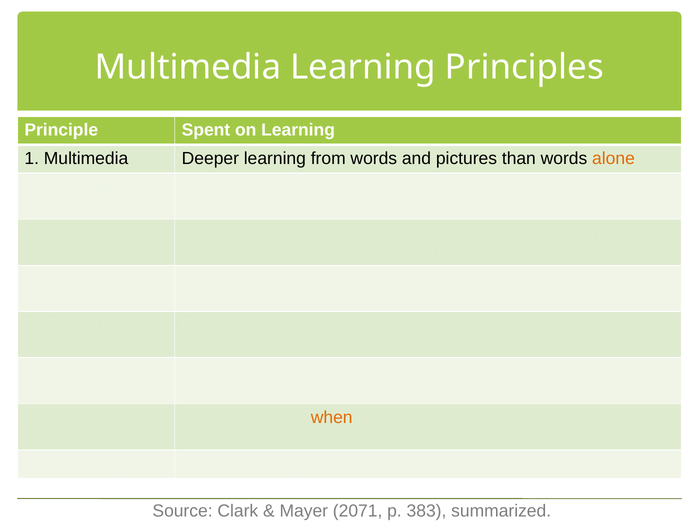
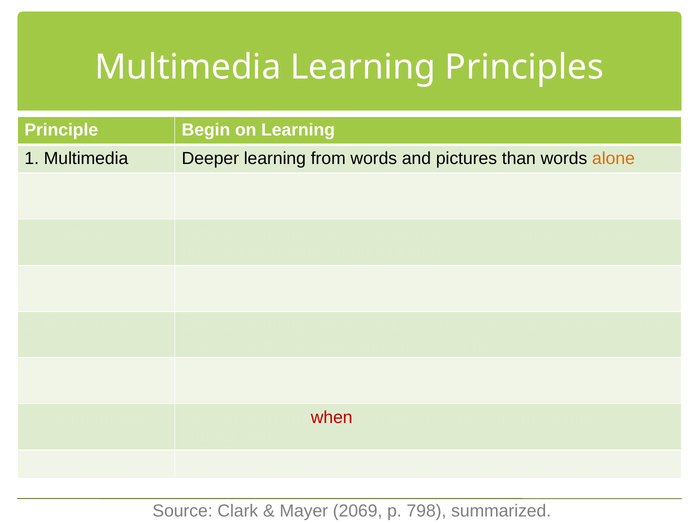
Spent: Spent -> Begin
when at (332, 418) colour: orange -> red
2071: 2071 -> 2069
383: 383 -> 798
